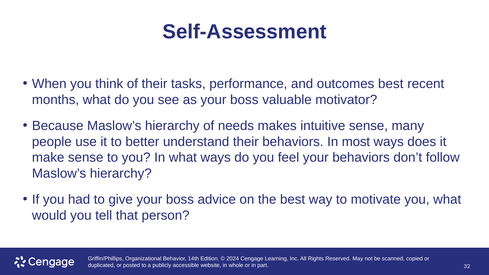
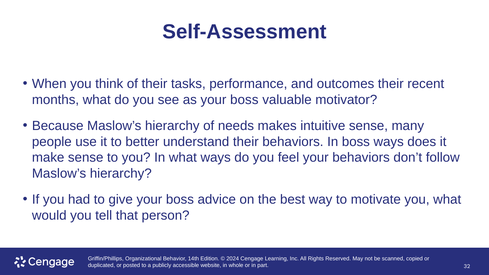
outcomes best: best -> their
In most: most -> boss
